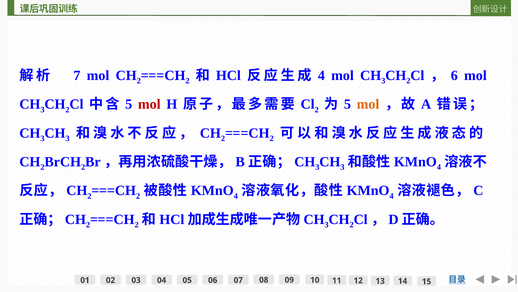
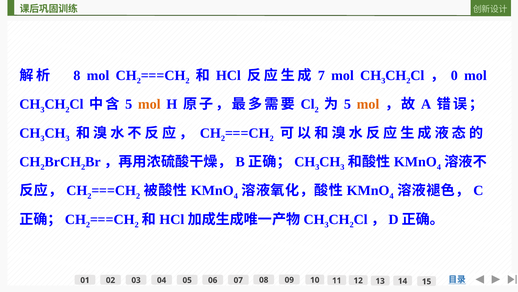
7: 7 -> 8
4 at (321, 75): 4 -> 7
6: 6 -> 0
mol at (149, 104) colour: red -> orange
